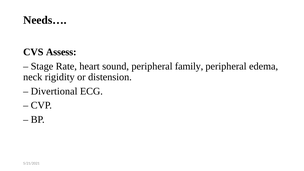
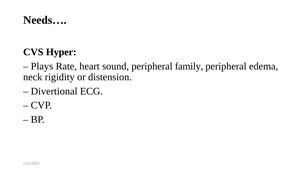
Assess: Assess -> Hyper
Stage: Stage -> Plays
